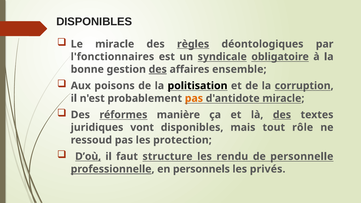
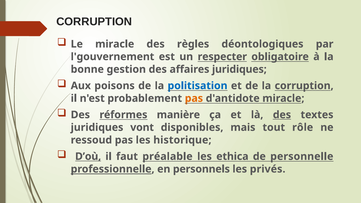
DISPONIBLES at (94, 22): DISPONIBLES -> CORRUPTION
règles underline: present -> none
l'fonctionnaires: l'fonctionnaires -> l'gouvernement
syndicale: syndicale -> respecter
des at (158, 69) underline: present -> none
affaires ensemble: ensemble -> juridiques
politisation colour: black -> blue
protection: protection -> historique
structure: structure -> préalable
rendu: rendu -> ethica
